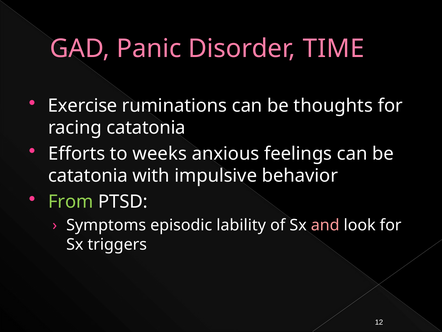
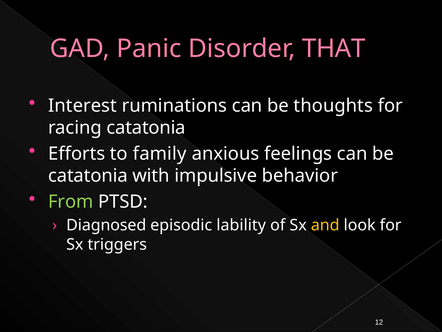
TIME: TIME -> THAT
Exercise: Exercise -> Interest
weeks: weeks -> family
Symptoms: Symptoms -> Diagnosed
and colour: pink -> yellow
